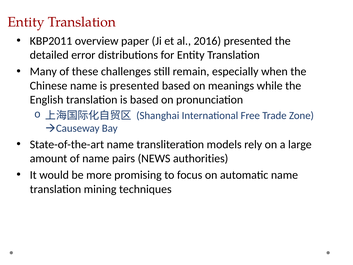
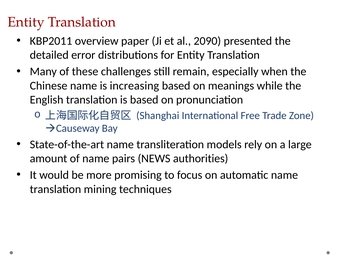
2016: 2016 -> 2090
is presented: presented -> increasing
